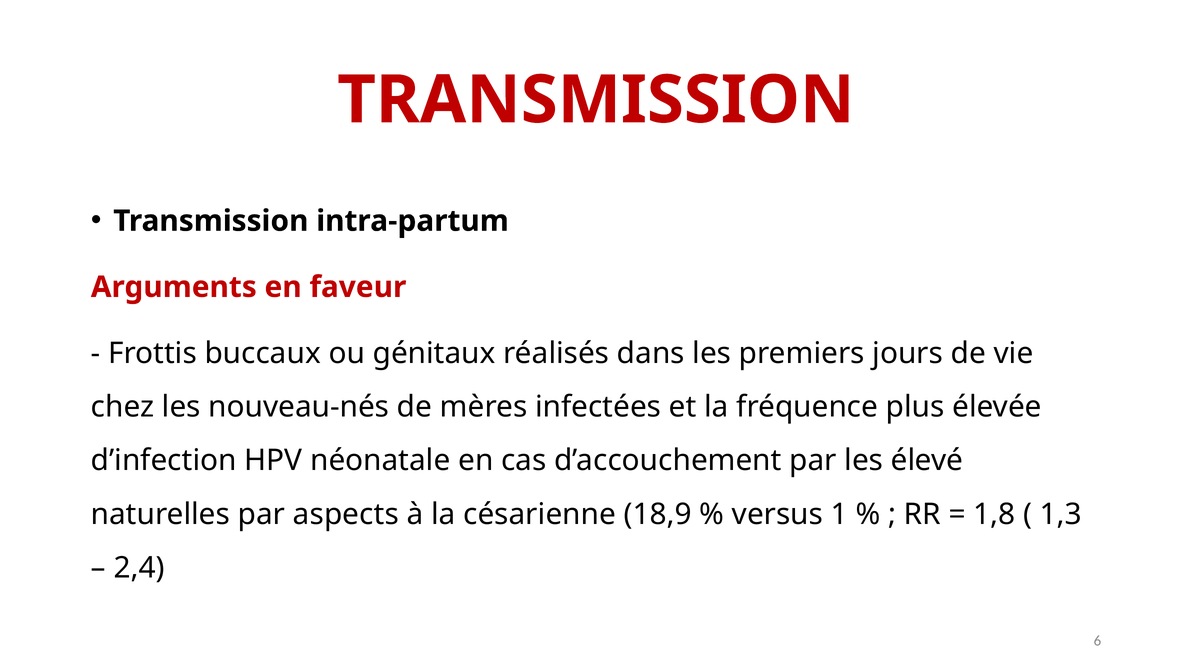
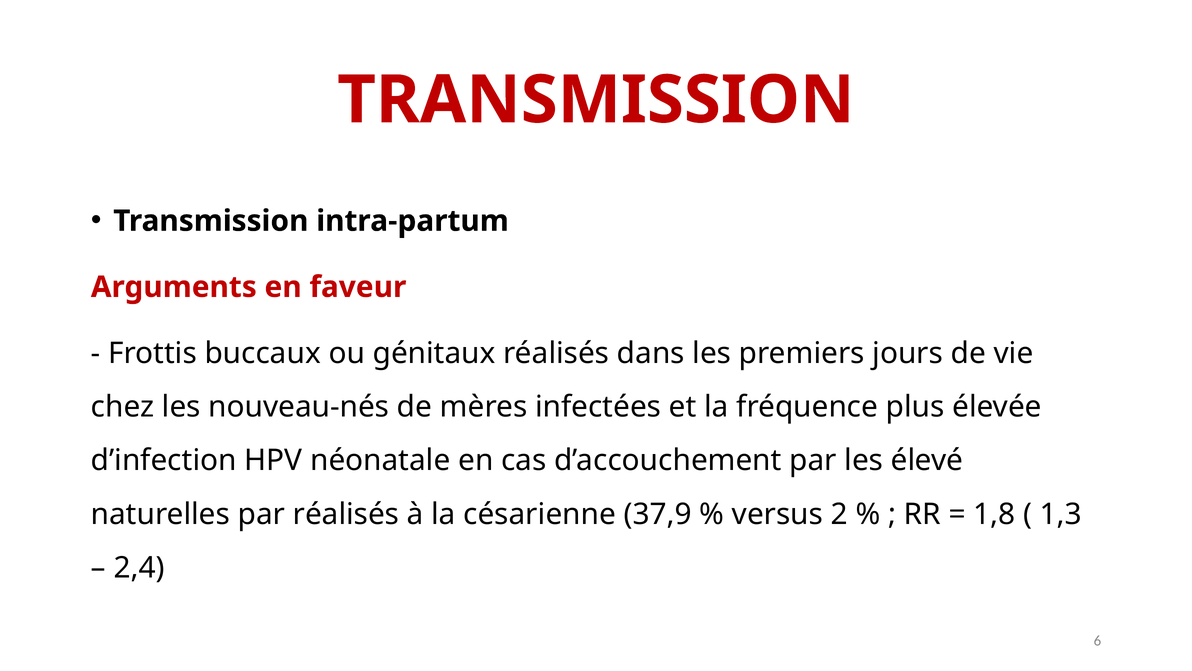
par aspects: aspects -> réalisés
18,9: 18,9 -> 37,9
1: 1 -> 2
